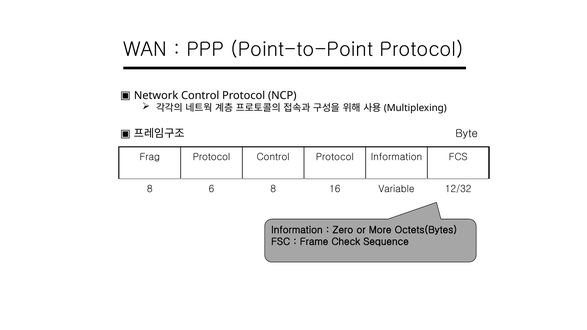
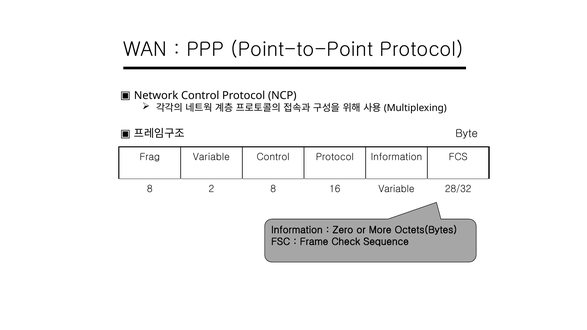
Frag Protocol: Protocol -> Variable
6: 6 -> 2
12/32: 12/32 -> 28/32
